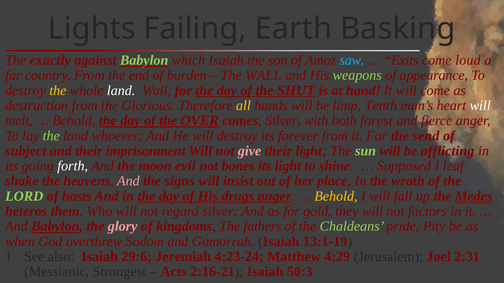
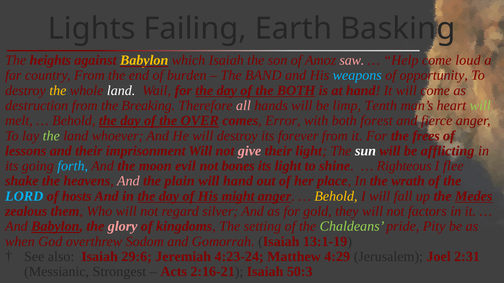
exactly: exactly -> heights
Babylon at (144, 60) colour: light green -> yellow
saw colour: light blue -> pink
Exits: Exits -> Help
WALL: WALL -> BAND
weapons colour: light green -> light blue
appearance: appearance -> opportunity
the SHUT: SHUT -> BOTH
Glorious: Glorious -> Breaking
all colour: yellow -> pink
will at (480, 106) colour: white -> light green
comes Silver: Silver -> Error
send: send -> frees
subject: subject -> lessons
sun colour: light green -> white
forth colour: white -> light blue
Supposed: Supposed -> Righteous
leaf: leaf -> flee
signs: signs -> plain
will insist: insist -> hand
LORD colour: light green -> light blue
drugs: drugs -> might
heteros: heteros -> zealous
fathers: fathers -> setting
